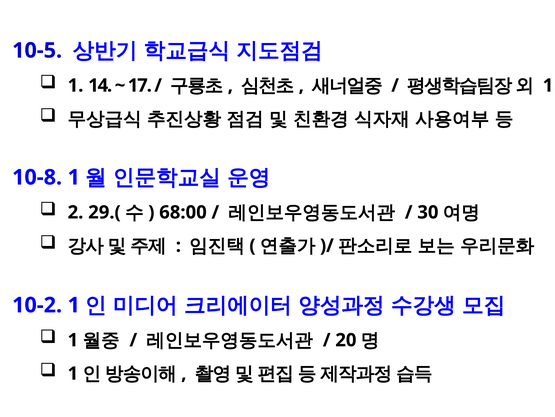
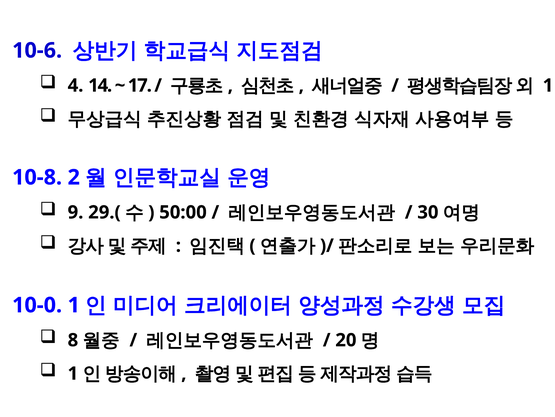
10-5: 10-5 -> 10-6
1 at (76, 85): 1 -> 4
10-8 1: 1 -> 2
2: 2 -> 9
68:00: 68:00 -> 50:00
10-2: 10-2 -> 10-0
1 at (73, 340): 1 -> 8
